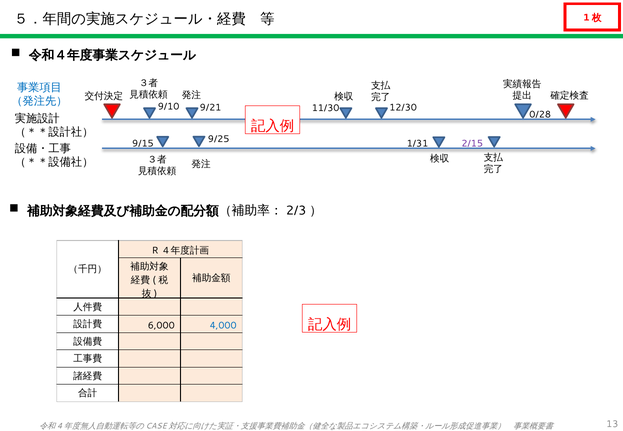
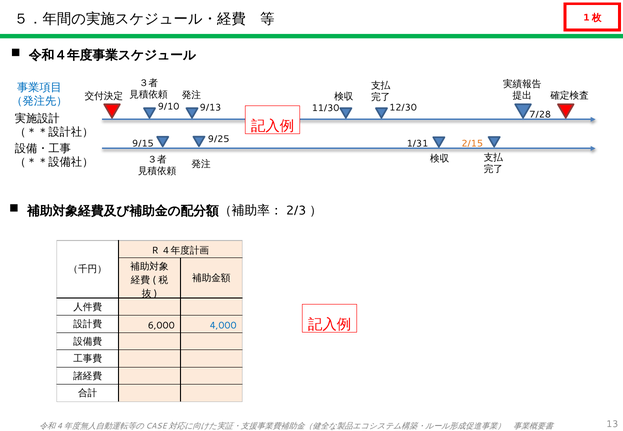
9/21: 9/21 -> 9/13
0/28: 0/28 -> 7/28
2/15 colour: purple -> orange
